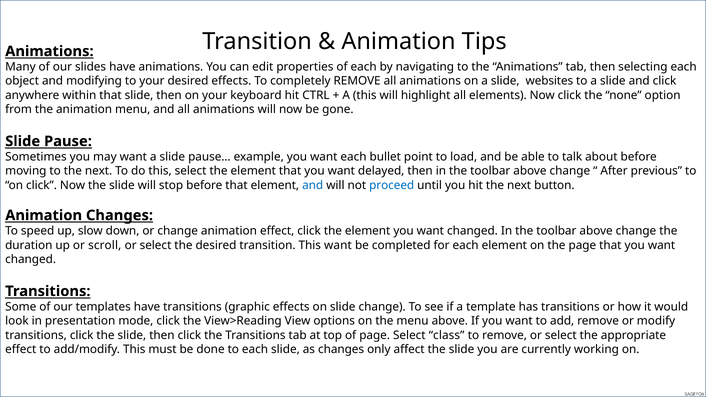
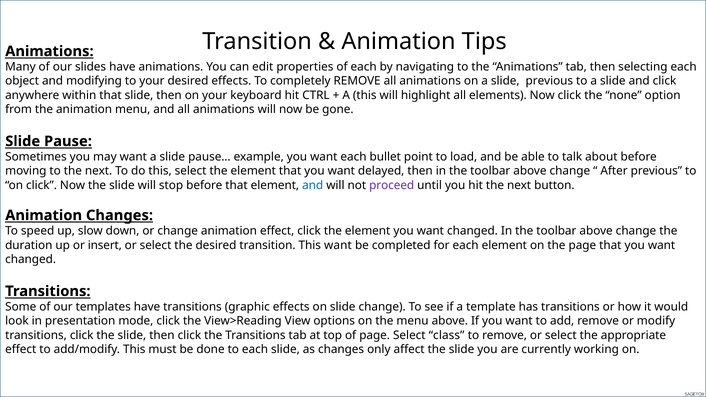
slide websites: websites -> previous
proceed colour: blue -> purple
scroll: scroll -> insert
